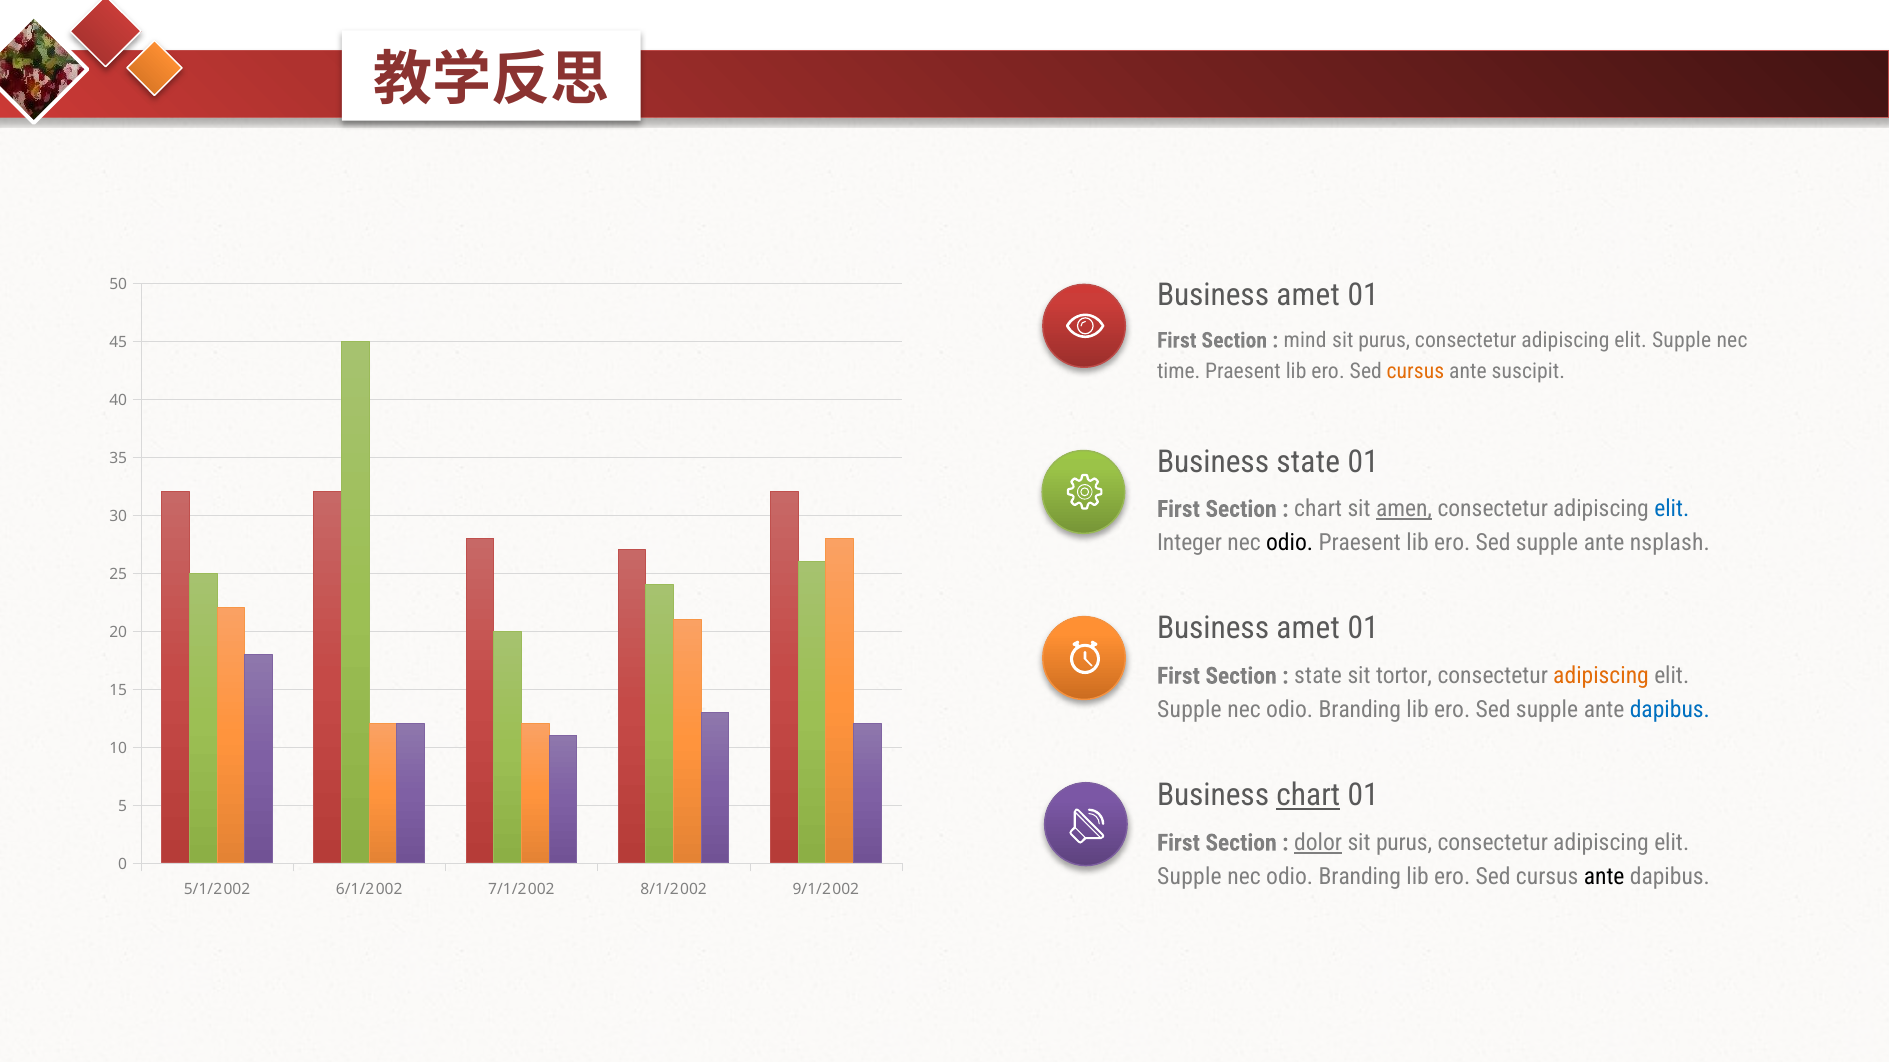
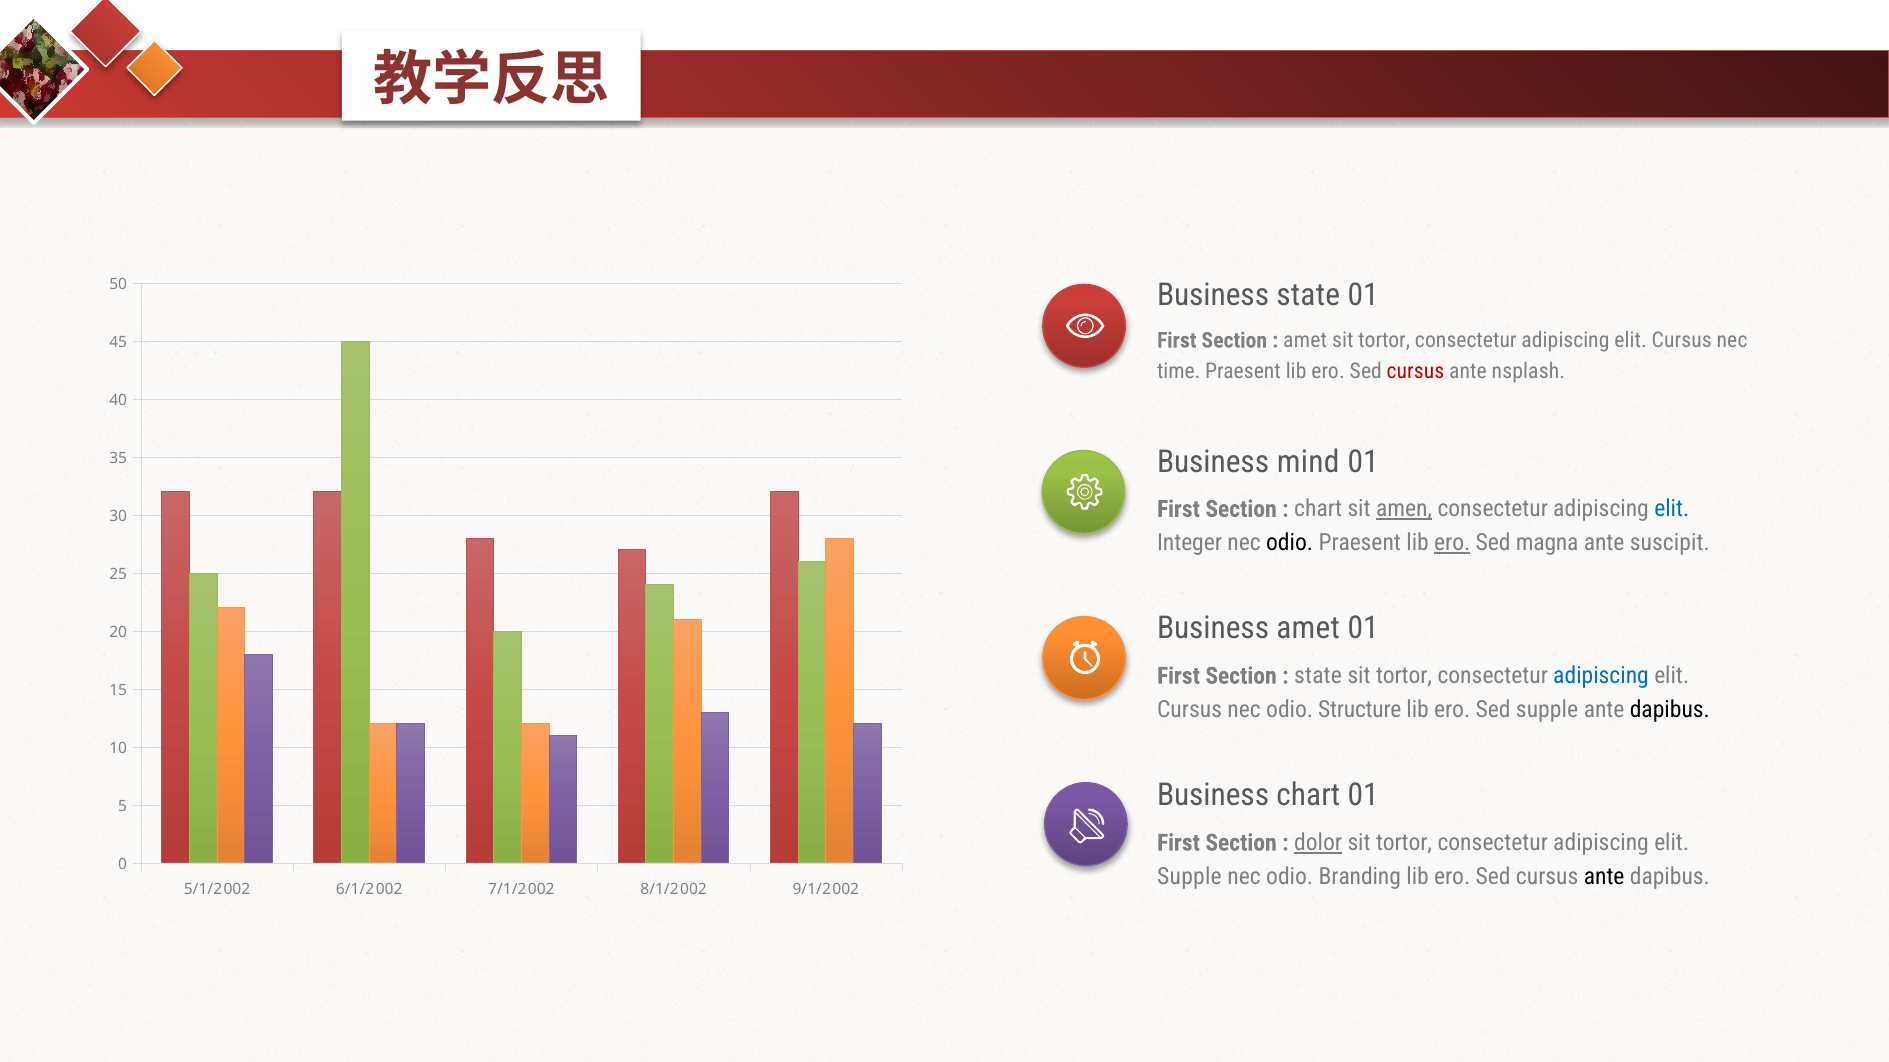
amet at (1308, 295): amet -> state
mind at (1305, 341): mind -> amet
purus at (1384, 341): purus -> tortor
Supple at (1682, 341): Supple -> Cursus
cursus at (1415, 372) colour: orange -> red
suscipit: suscipit -> nsplash
Business state: state -> mind
ero at (1452, 543) underline: none -> present
supple at (1547, 543): supple -> magna
nsplash: nsplash -> suscipit
adipiscing at (1601, 676) colour: orange -> blue
Supple at (1189, 710): Supple -> Cursus
Branding at (1360, 710): Branding -> Structure
dapibus at (1670, 710) colour: blue -> black
chart at (1308, 796) underline: present -> none
purus at (1404, 843): purus -> tortor
